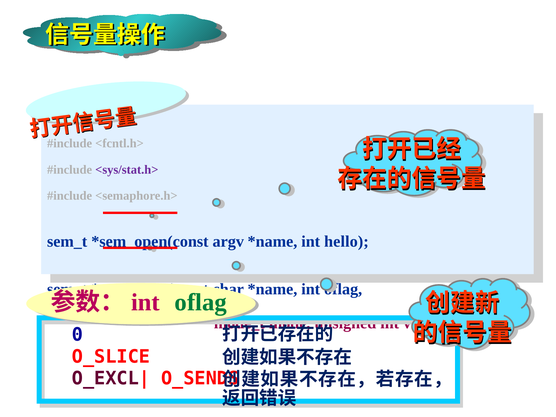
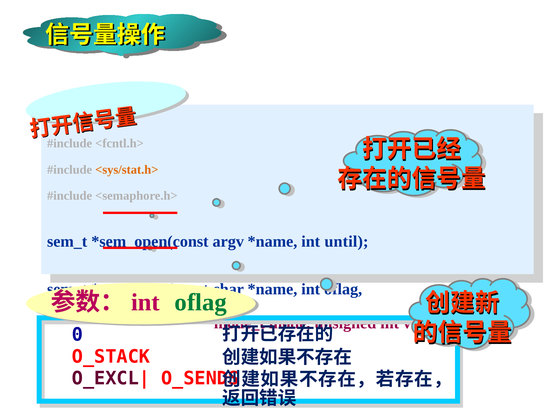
<sys/stat.h> colour: purple -> orange
hello: hello -> until
O_SLICE: O_SLICE -> O_STACK
